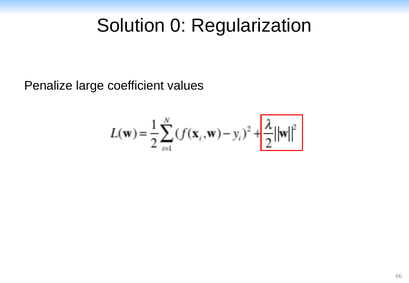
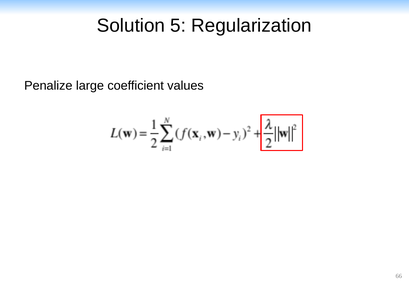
0: 0 -> 5
